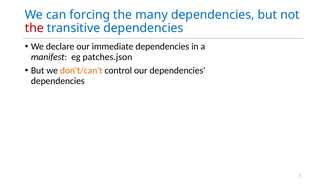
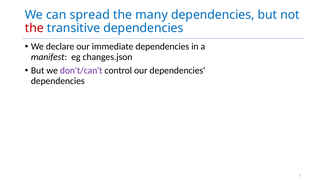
forcing: forcing -> spread
patches.json: patches.json -> changes.json
don't/can't colour: orange -> purple
